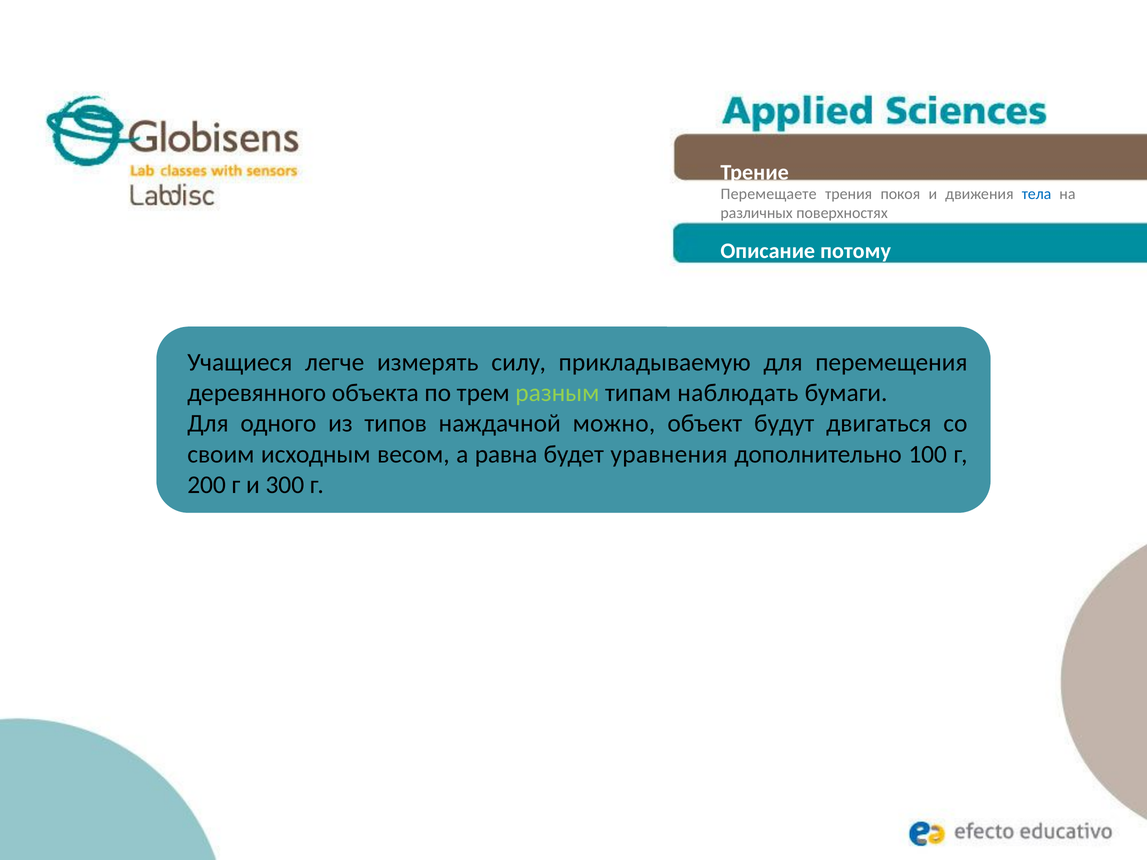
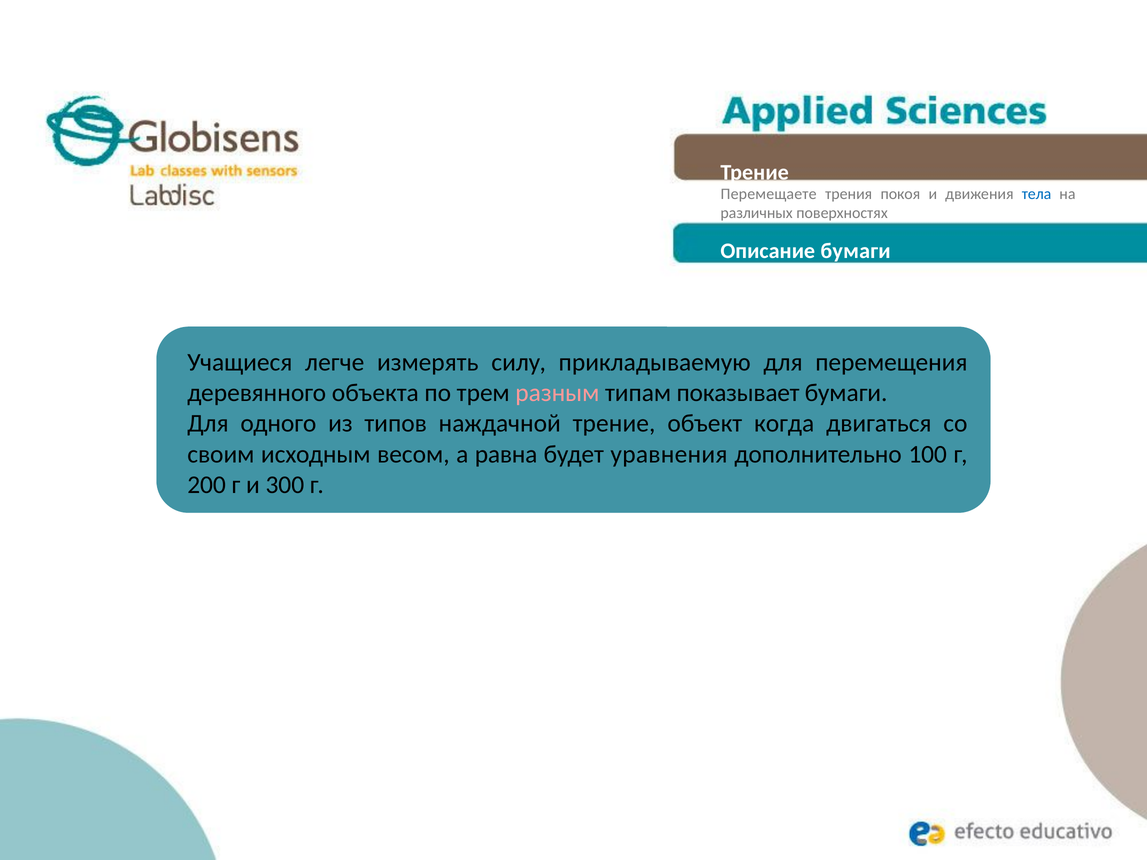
Описание потому: потому -> бумаги
разным colour: light green -> pink
наблюдать: наблюдать -> показывает
наждачной можно: можно -> трение
будут: будут -> когда
